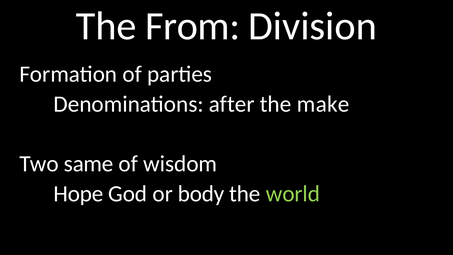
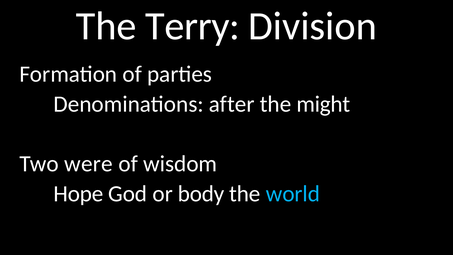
From: From -> Terry
make: make -> might
same: same -> were
world colour: light green -> light blue
